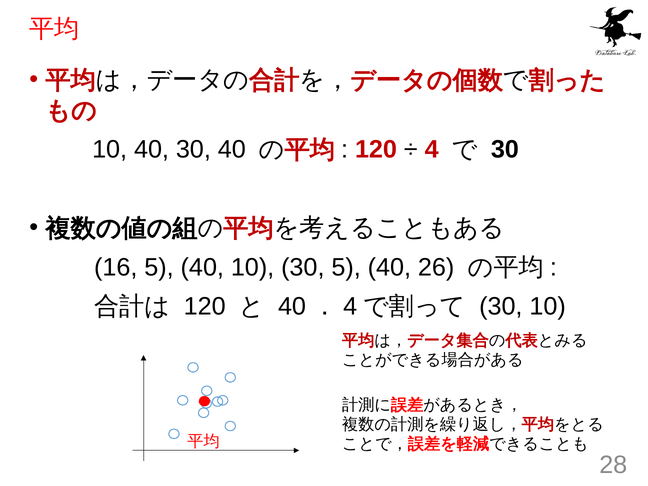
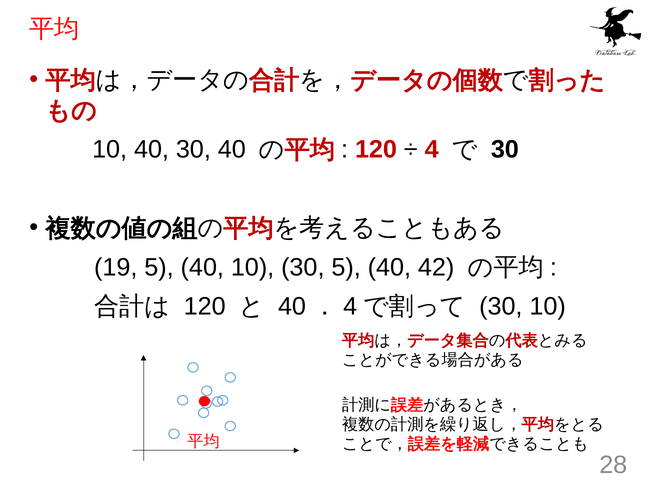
16: 16 -> 19
26: 26 -> 42
